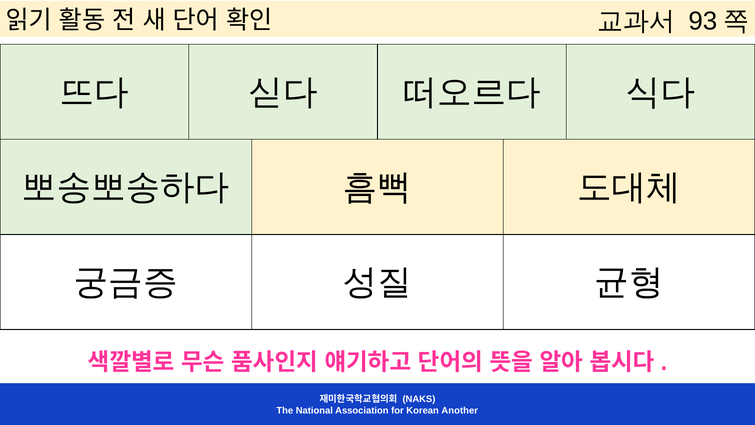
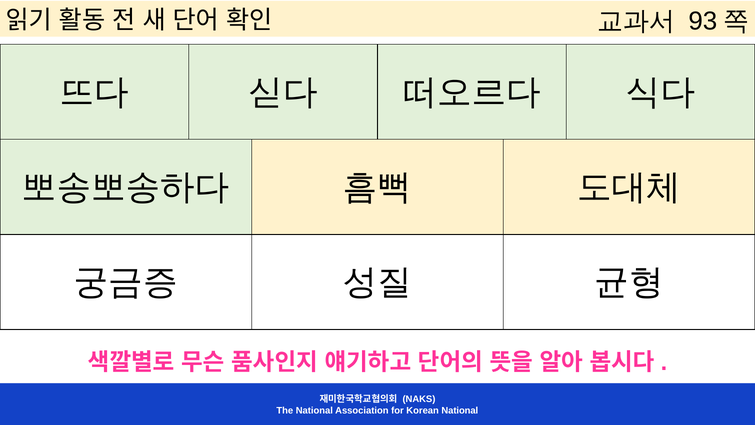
Korean Another: Another -> National
